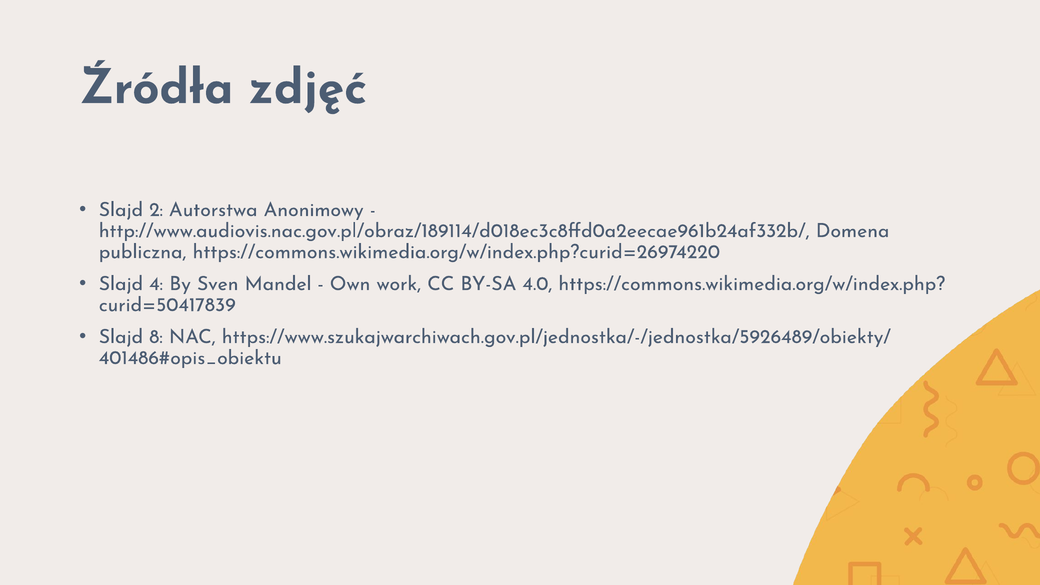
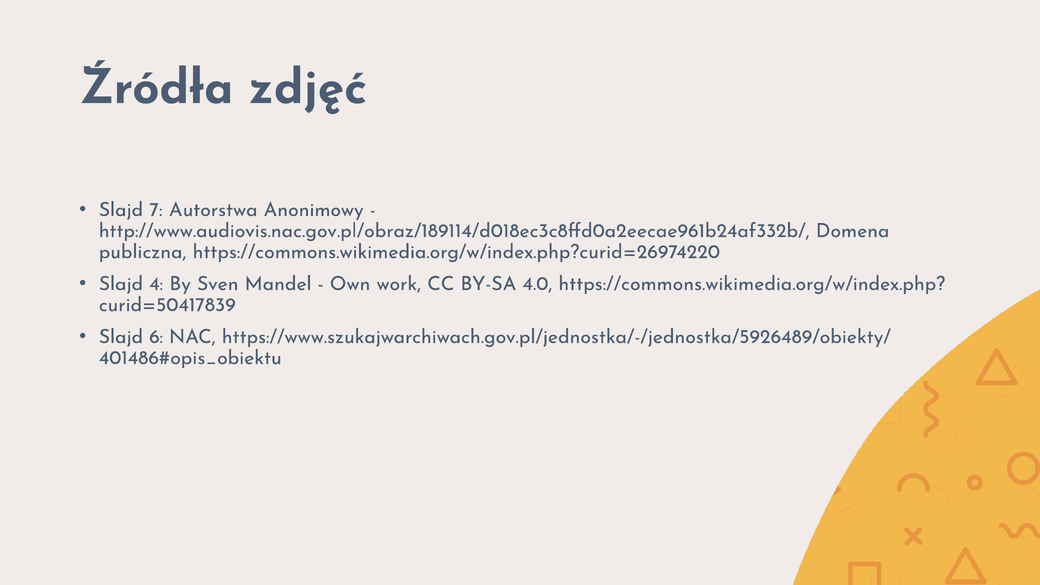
2: 2 -> 7
8: 8 -> 6
